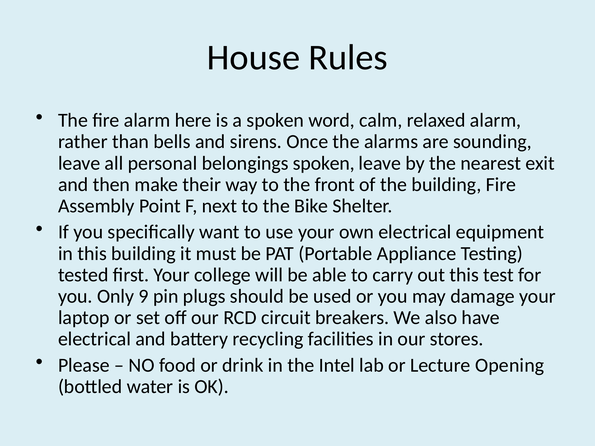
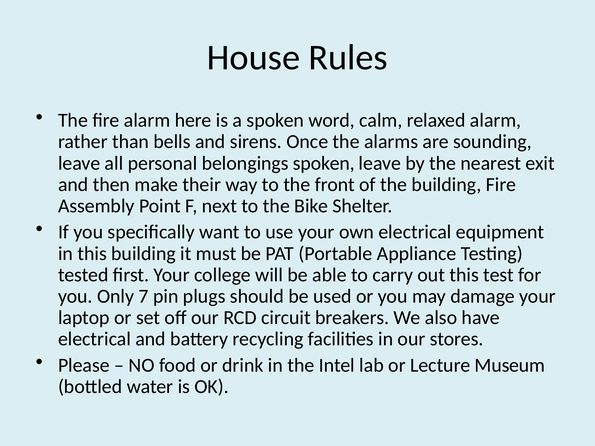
9: 9 -> 7
Opening: Opening -> Museum
